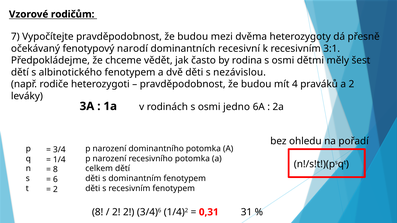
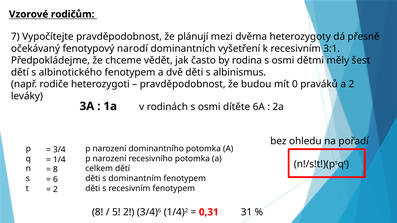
Vypočítejte pravděpodobnost že budou: budou -> plánují
recesivní: recesivní -> vyšetření
nezávislou: nezávislou -> albinismus
4: 4 -> 0
jedno: jedno -> dítěte
2 at (116, 212): 2 -> 5
